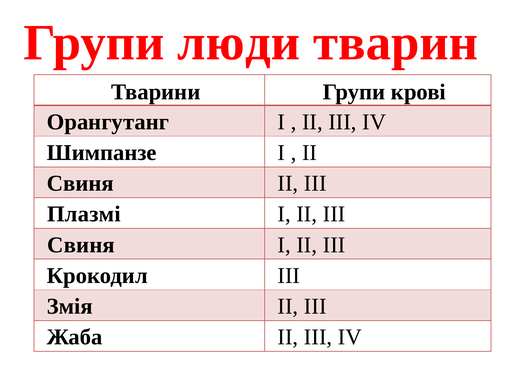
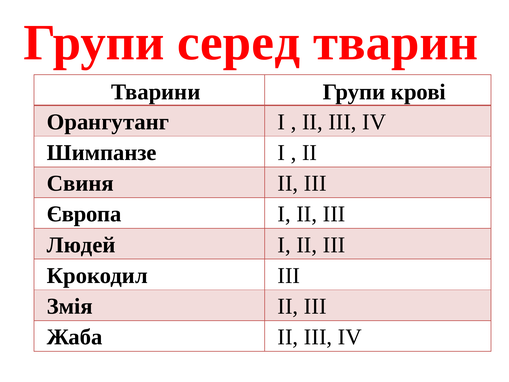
люди: люди -> серед
Плазмі: Плазмі -> Європа
Свиня at (81, 245): Свиня -> Людей
